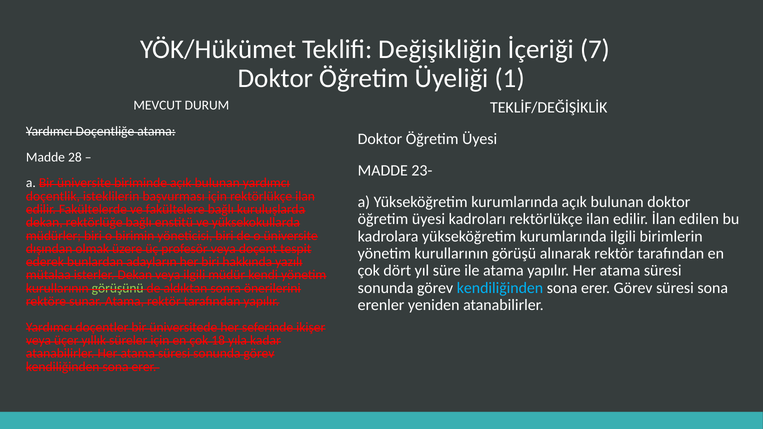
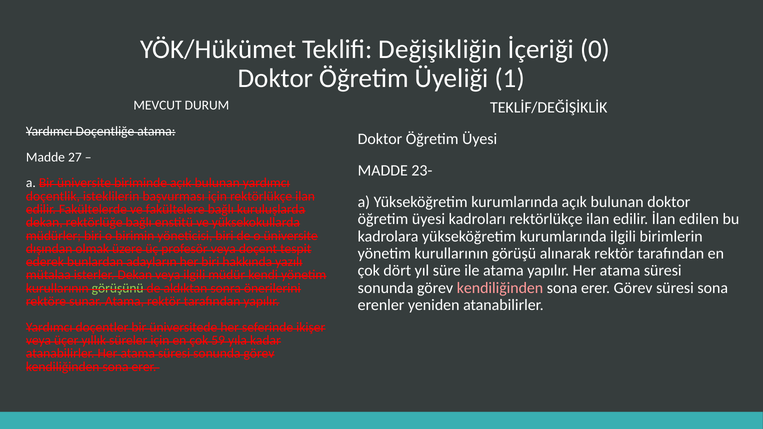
7: 7 -> 0
28: 28 -> 27
kendiliğinden at (500, 288) colour: light blue -> pink
18: 18 -> 59
